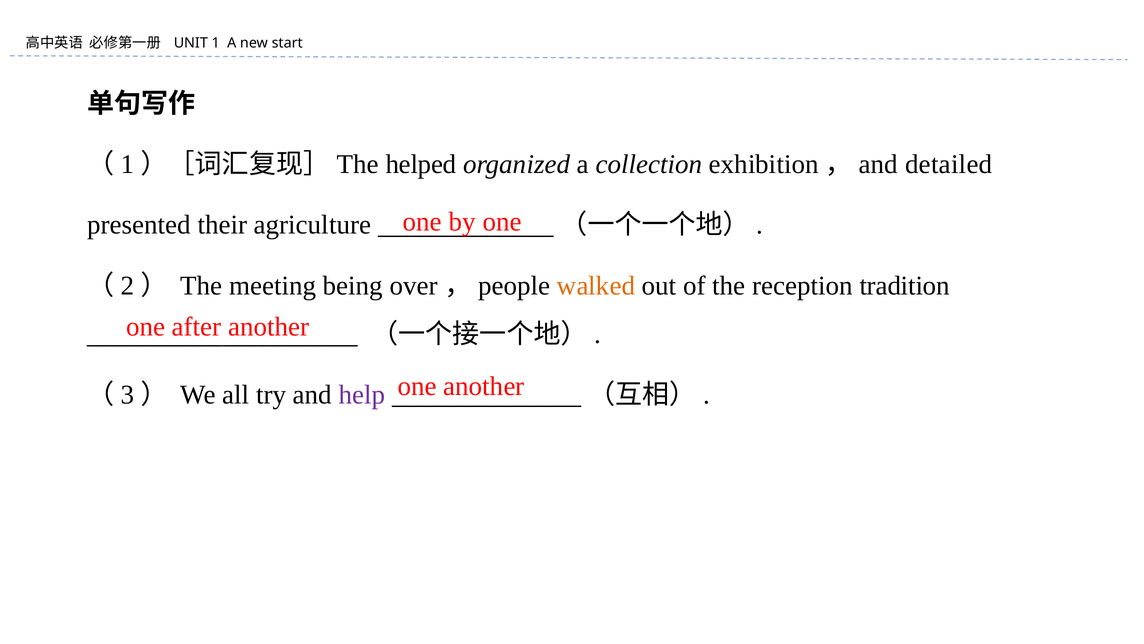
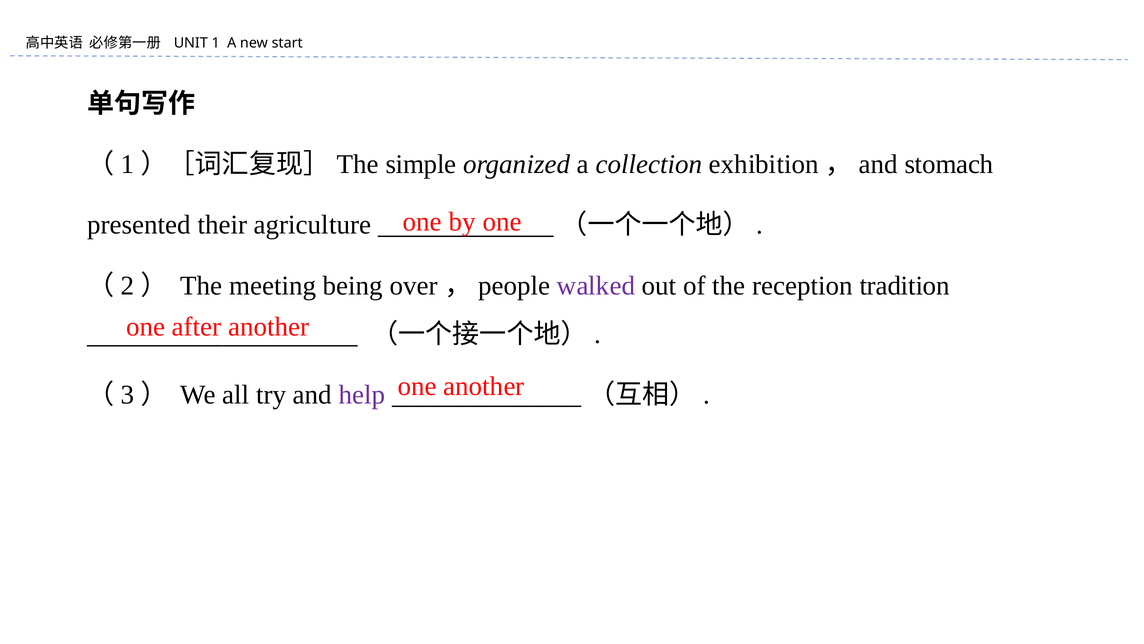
helped: helped -> simple
detailed: detailed -> stomach
walked colour: orange -> purple
